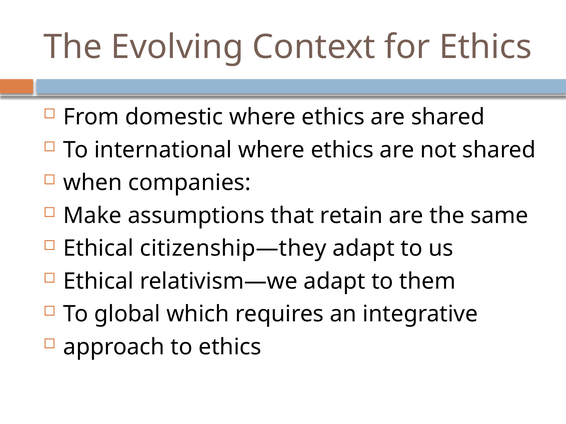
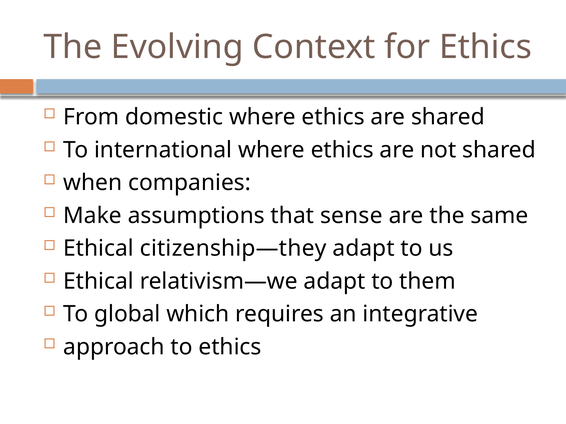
retain: retain -> sense
